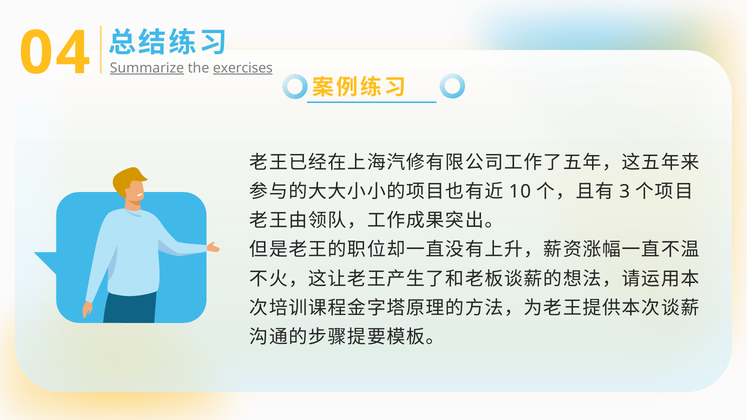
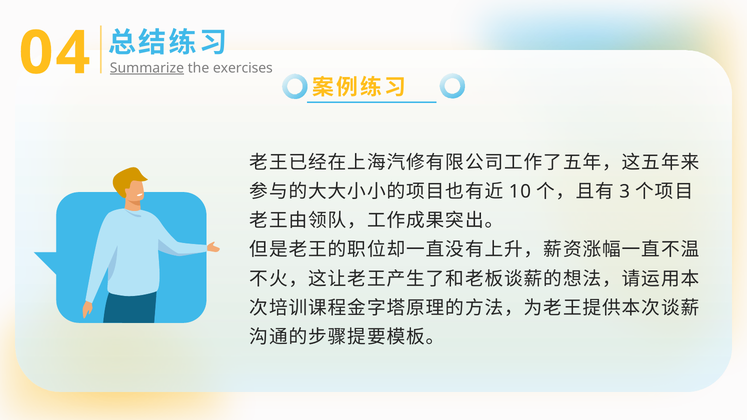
exercises underline: present -> none
